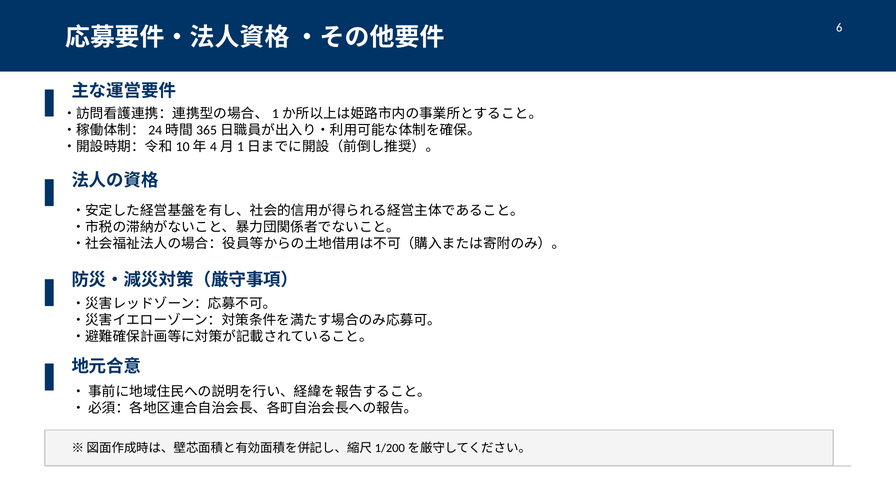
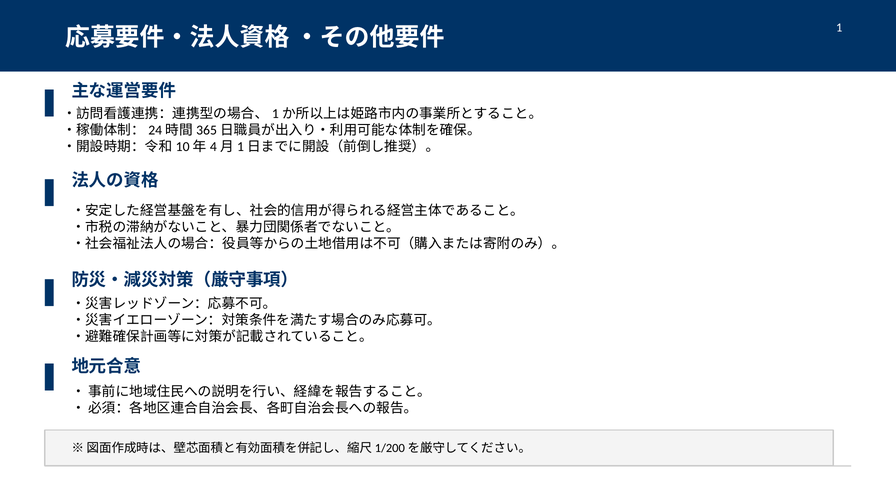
6: 6 -> 1
